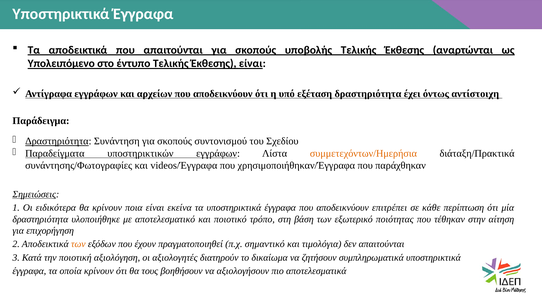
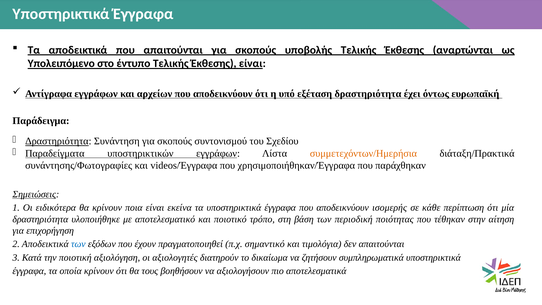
αντίστοιχη: αντίστοιχη -> ευρωπαϊκή
επιτρέπει: επιτρέπει -> ισομερής
εξωτερικό: εξωτερικό -> περιοδική
των at (78, 244) colour: orange -> blue
